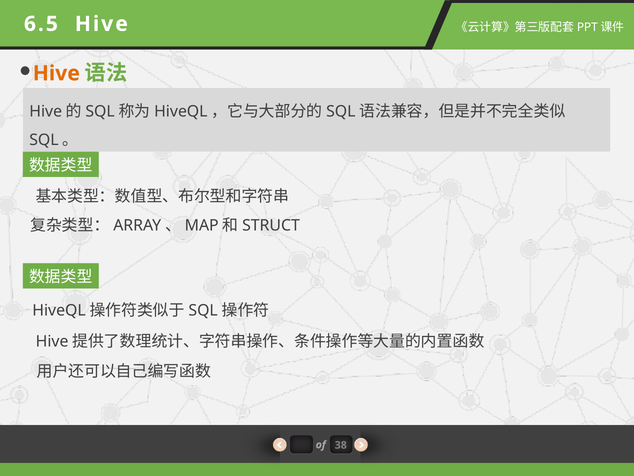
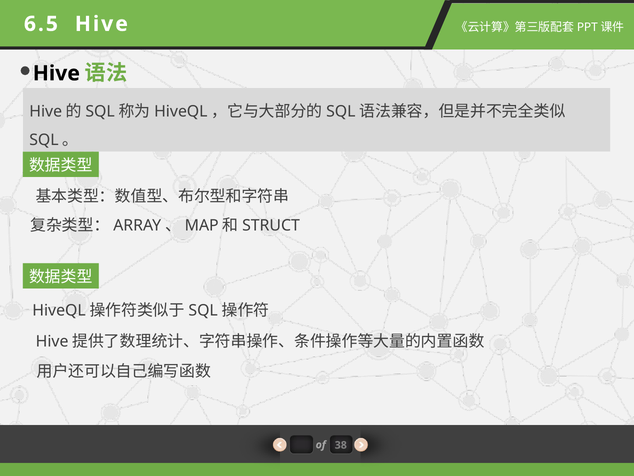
Hive at (56, 73) colour: orange -> black
